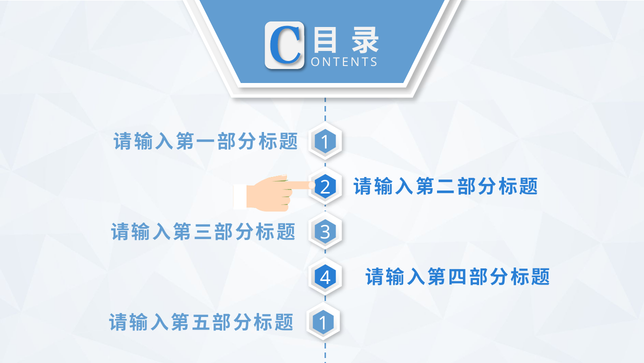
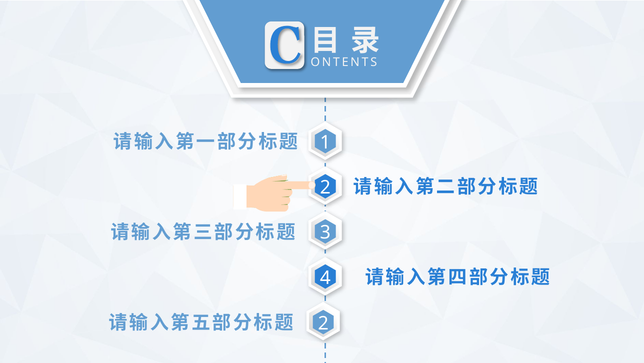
1 at (323, 323): 1 -> 2
